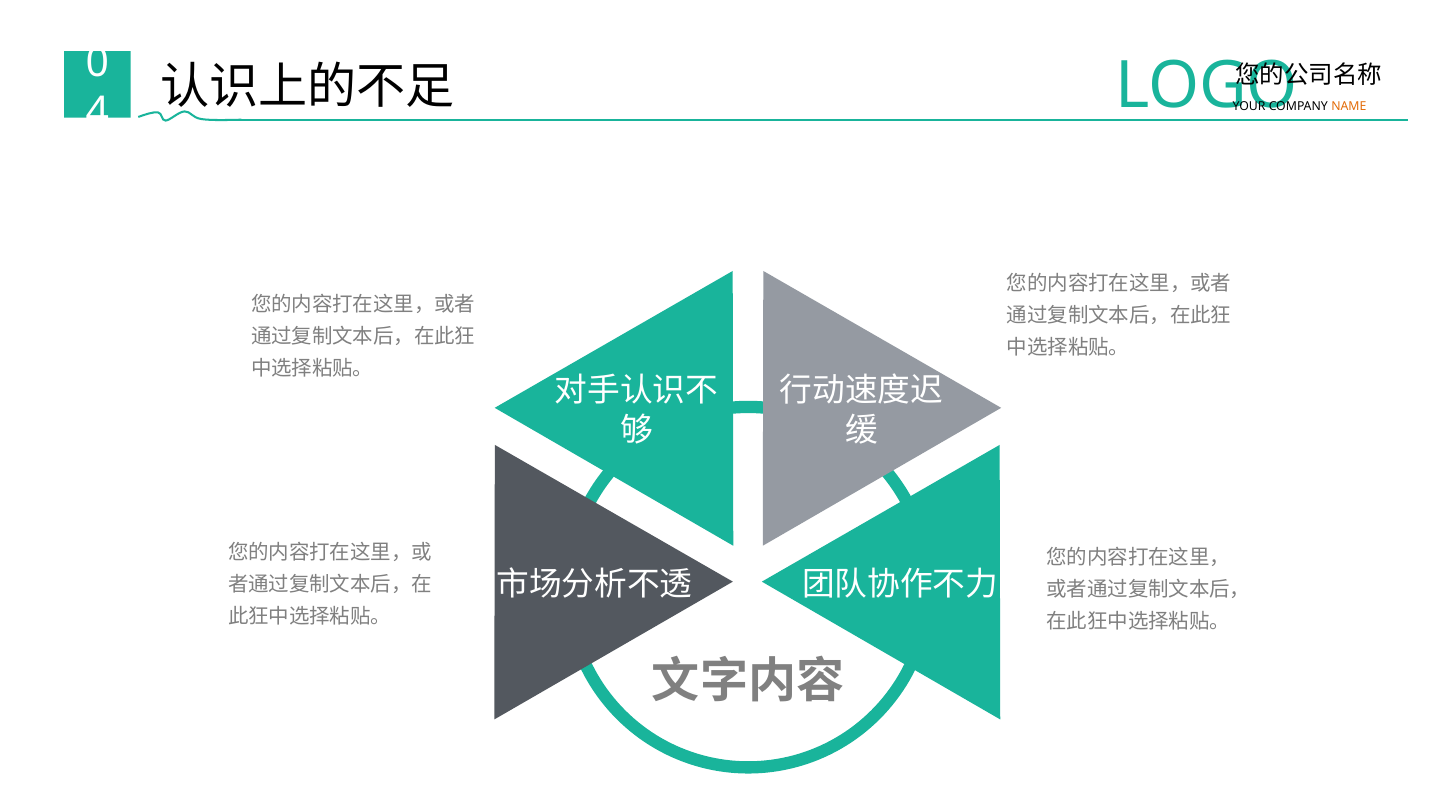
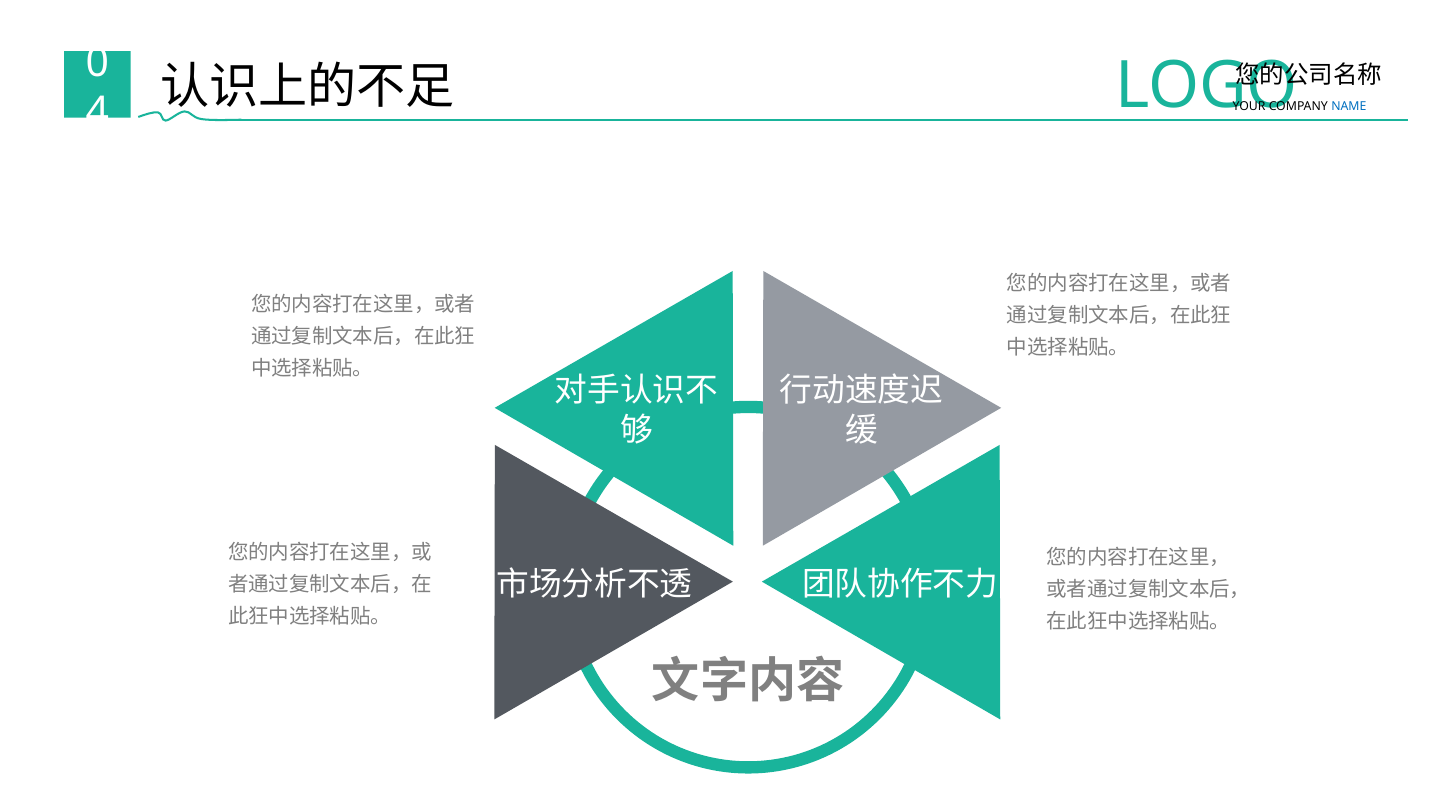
NAME colour: orange -> blue
